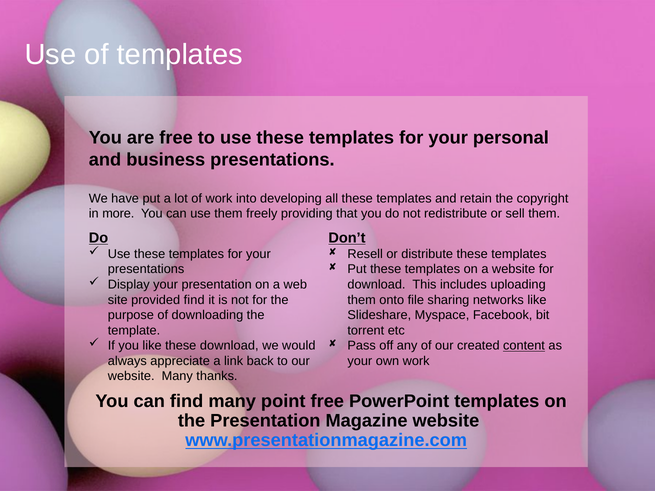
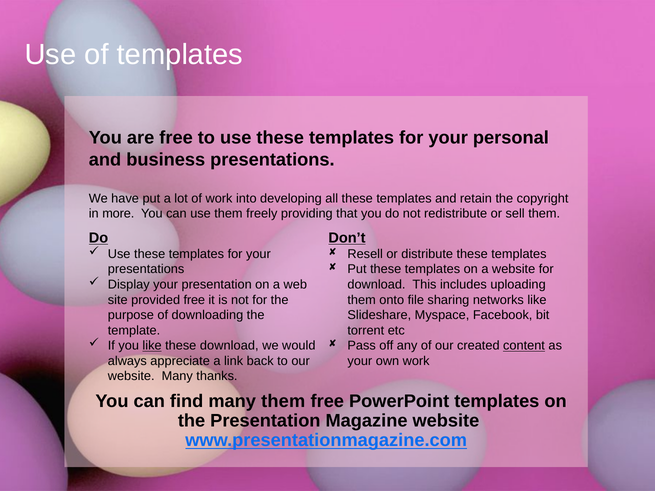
provided find: find -> free
like at (152, 346) underline: none -> present
many point: point -> them
